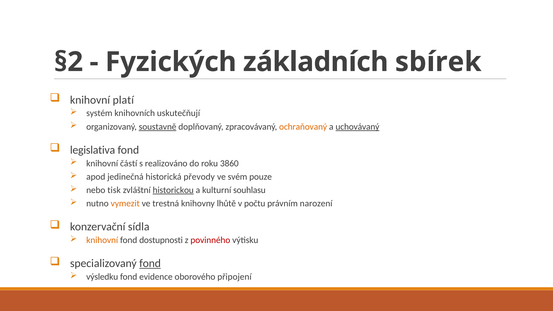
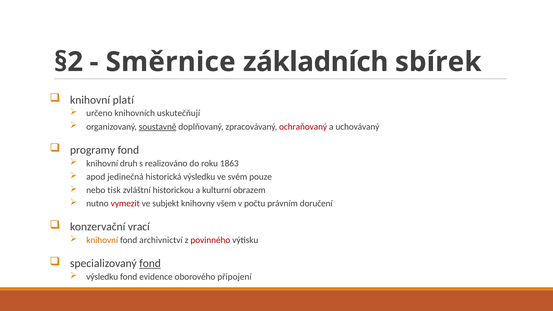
Fyzických: Fyzických -> Směrnice
systém: systém -> určeno
ochraňovaný colour: orange -> red
uchovávaný underline: present -> none
legislativa: legislativa -> programy
částí: částí -> druh
3860: 3860 -> 1863
historická převody: převody -> výsledku
historickou underline: present -> none
souhlasu: souhlasu -> obrazem
vymezit colour: orange -> red
trestná: trestná -> subjekt
lhůtě: lhůtě -> všem
narození: narození -> doručení
sídla: sídla -> vrací
dostupnosti: dostupnosti -> archivnictví
